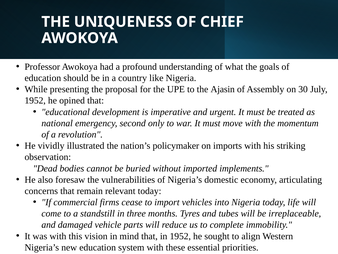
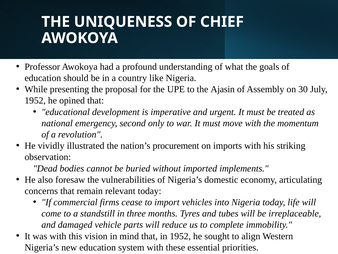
policymaker: policymaker -> procurement
